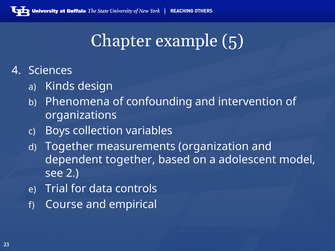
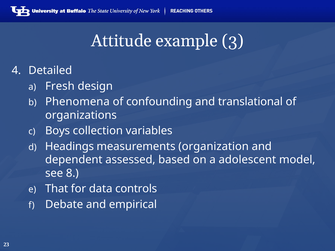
Chapter: Chapter -> Attitude
5: 5 -> 3
Sciences: Sciences -> Detailed
Kinds: Kinds -> Fresh
intervention: intervention -> translational
Together at (69, 146): Together -> Headings
dependent together: together -> assessed
2: 2 -> 8
Trial: Trial -> That
Course: Course -> Debate
